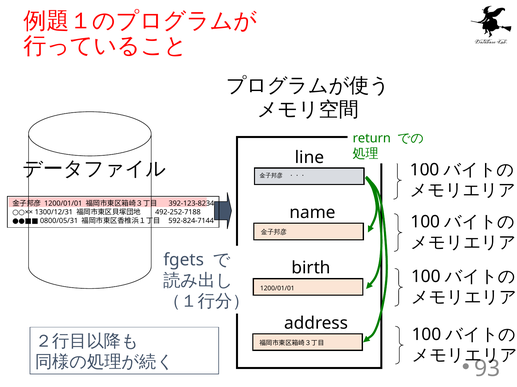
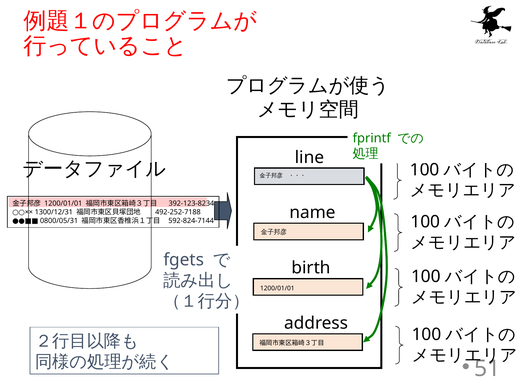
return: return -> fprintf
93: 93 -> 51
